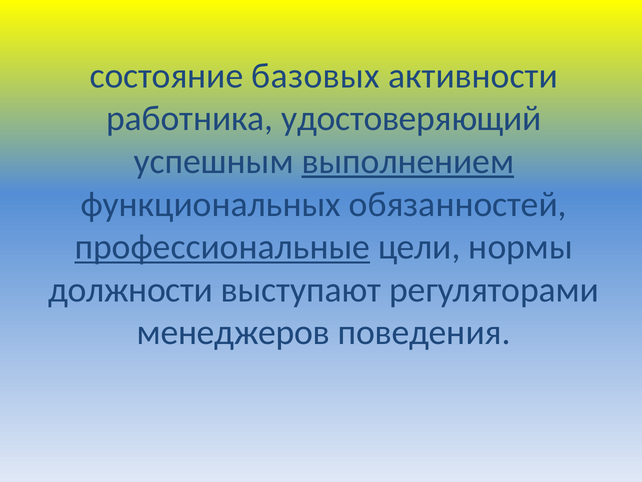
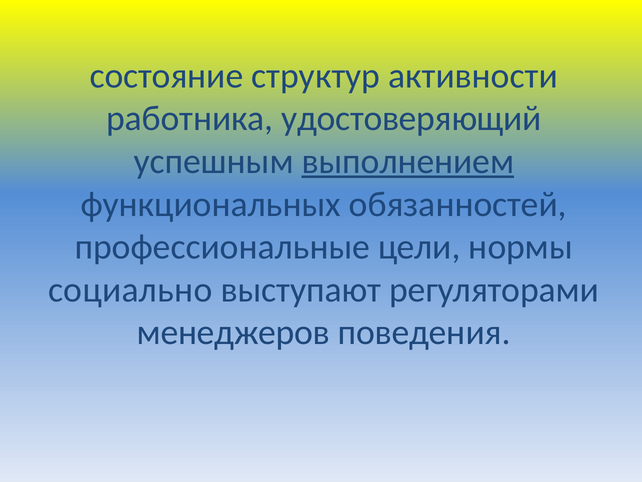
базовых: базовых -> структур
профессиональные underline: present -> none
должности: должности -> социально
